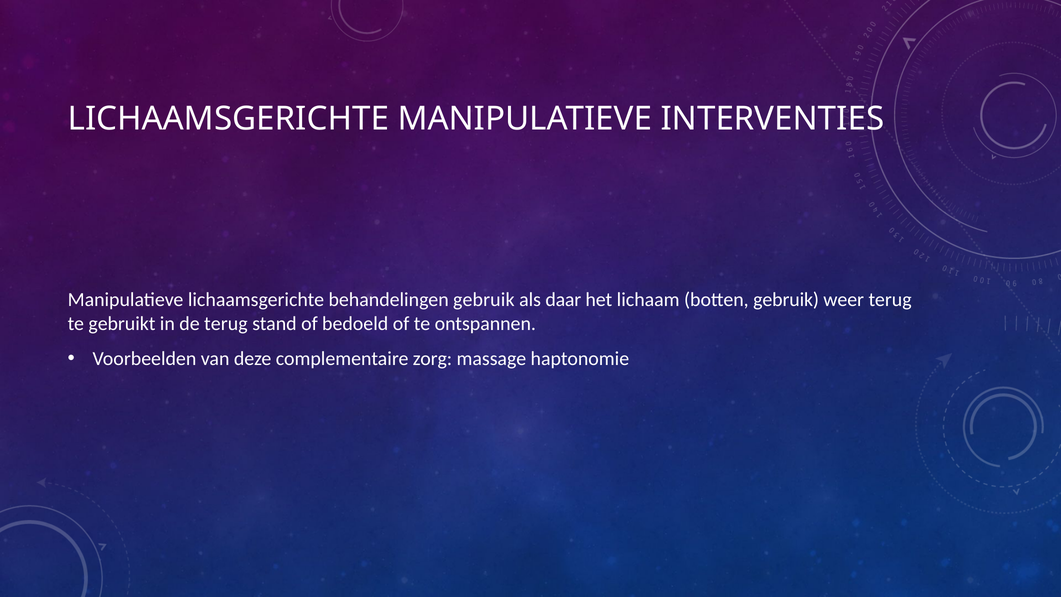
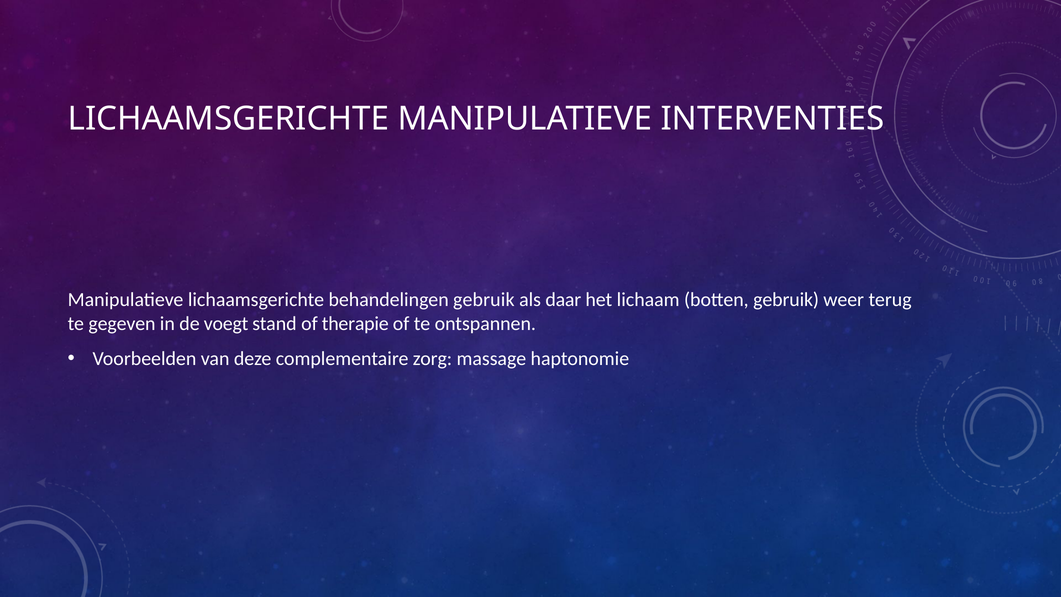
gebruikt: gebruikt -> gegeven
de terug: terug -> voegt
bedoeld: bedoeld -> therapie
